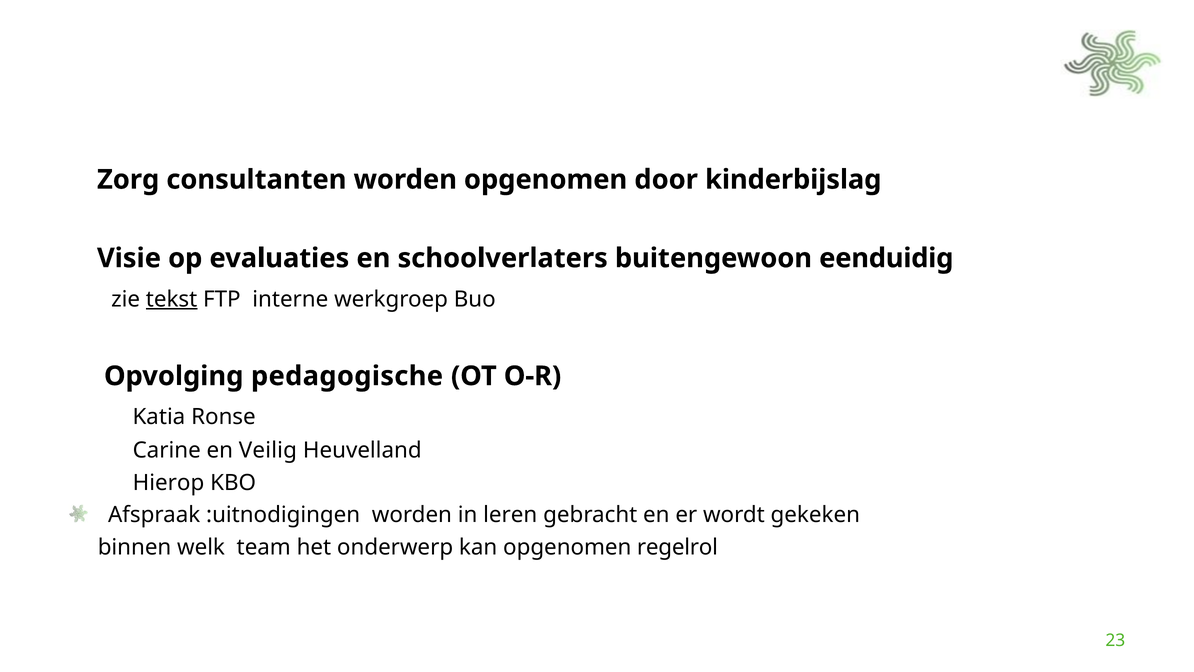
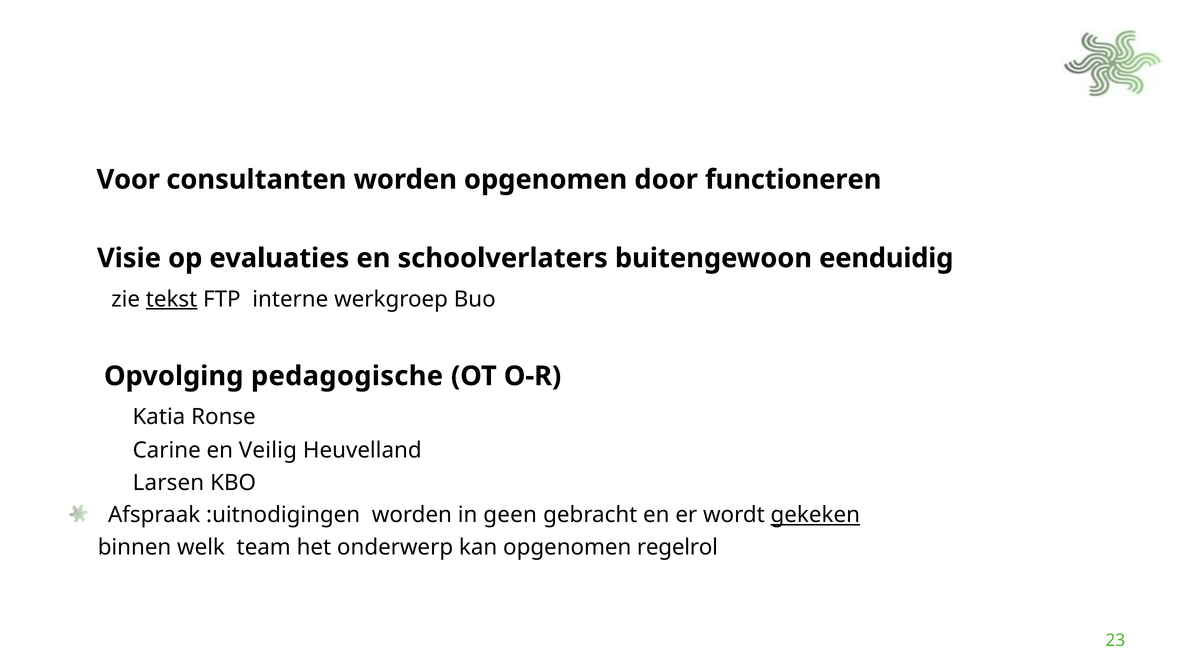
Zorg: Zorg -> Voor
kinderbijslag: kinderbijslag -> functioneren
Hierop: Hierop -> Larsen
leren: leren -> geen
gekeken underline: none -> present
